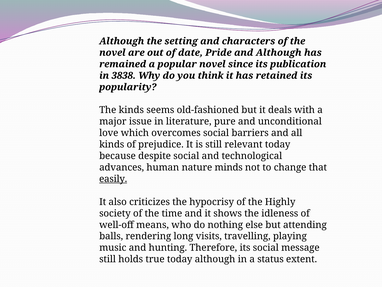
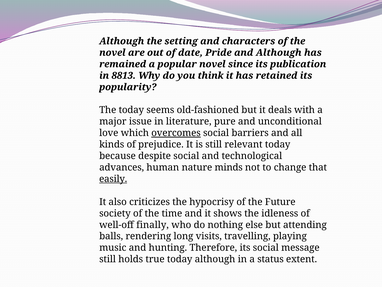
3838: 3838 -> 8813
The kinds: kinds -> today
overcomes underline: none -> present
Highly: Highly -> Future
means: means -> finally
